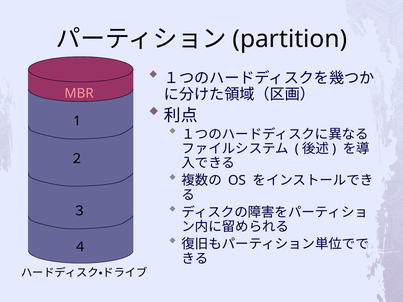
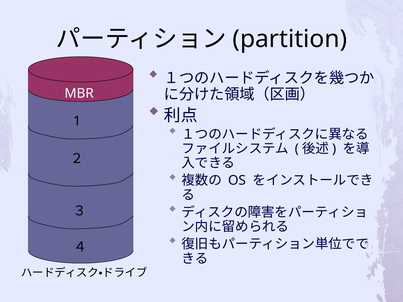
MBR colour: pink -> white
